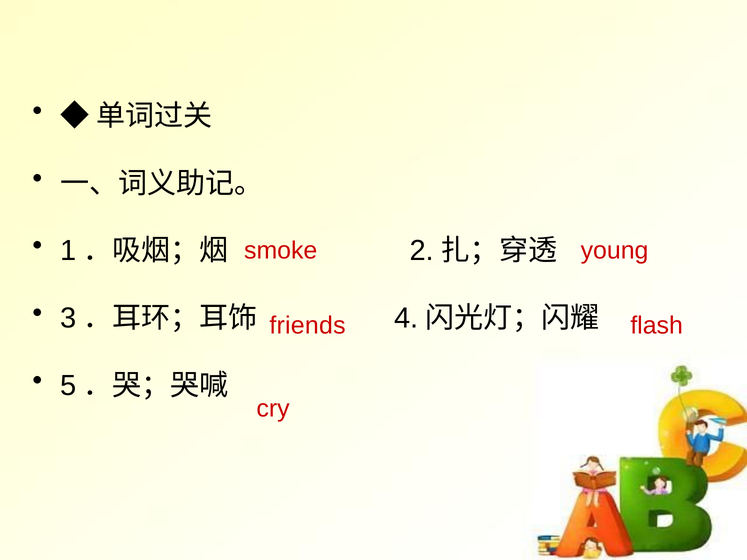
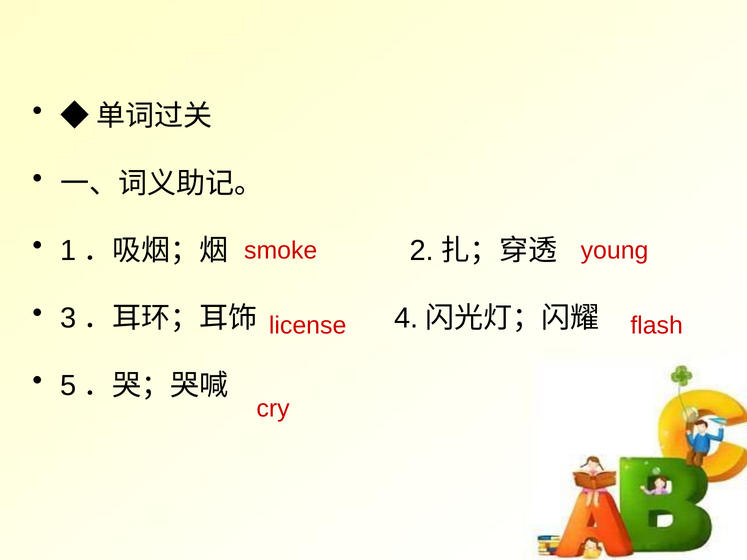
friends: friends -> license
